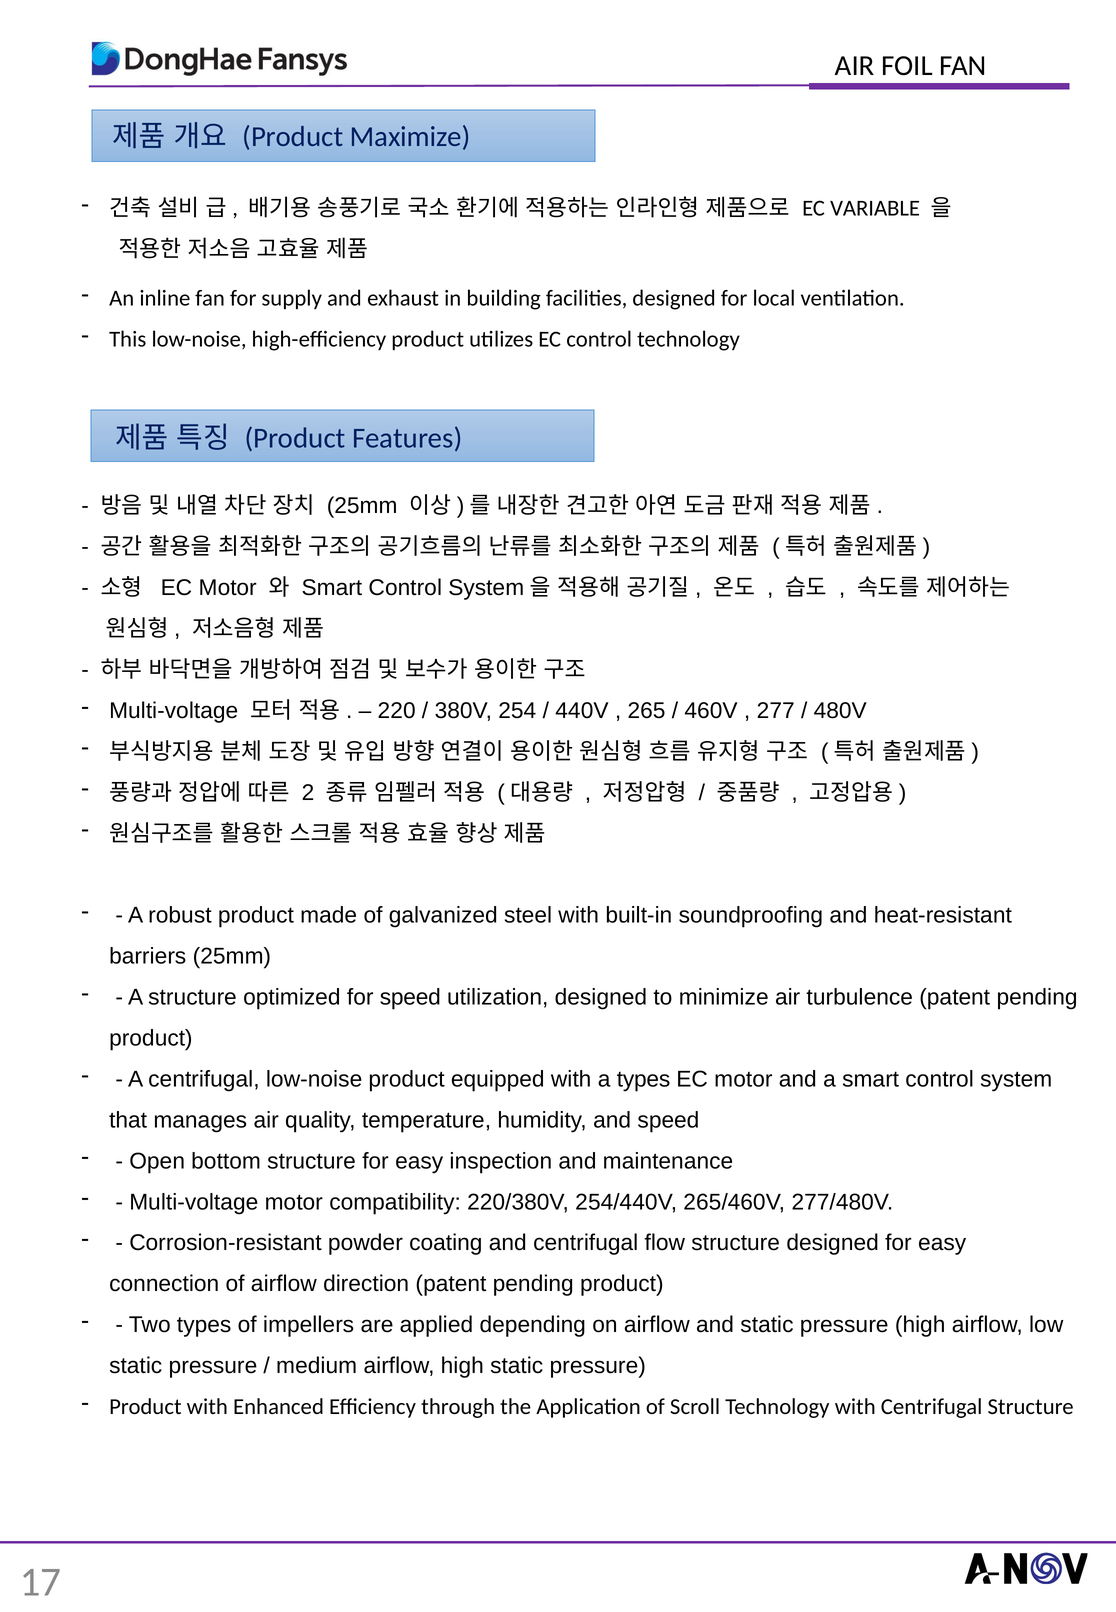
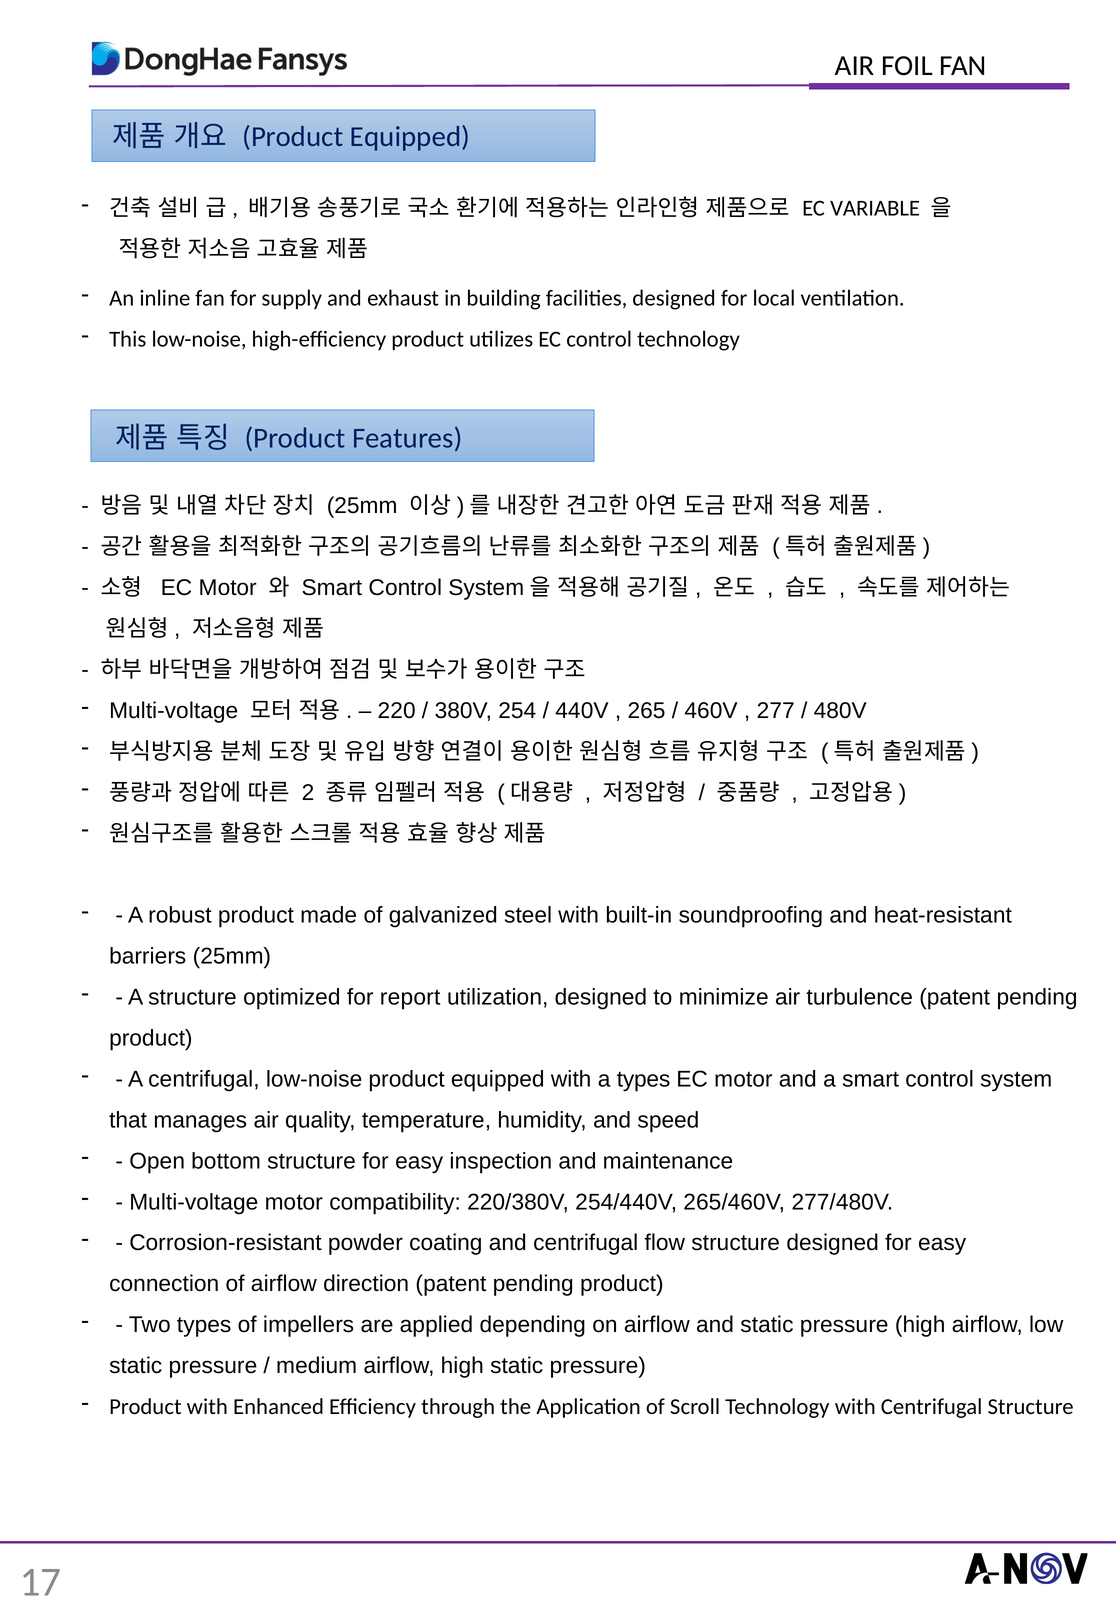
Maximize at (410, 137): Maximize -> Equipped
for speed: speed -> report
